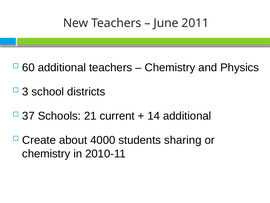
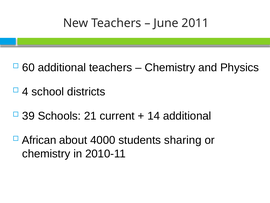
3: 3 -> 4
37: 37 -> 39
Create: Create -> African
